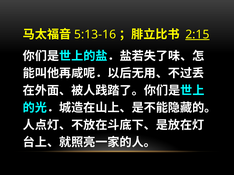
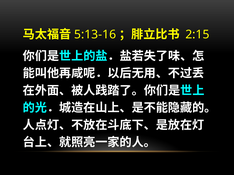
2:15 underline: present -> none
